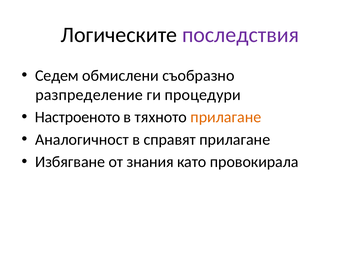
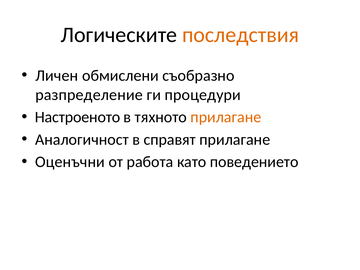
последствия colour: purple -> orange
Седем: Седем -> Личен
Избягване: Избягване -> Оценъчни
знания: знания -> работа
провокирала: провокирала -> поведението
